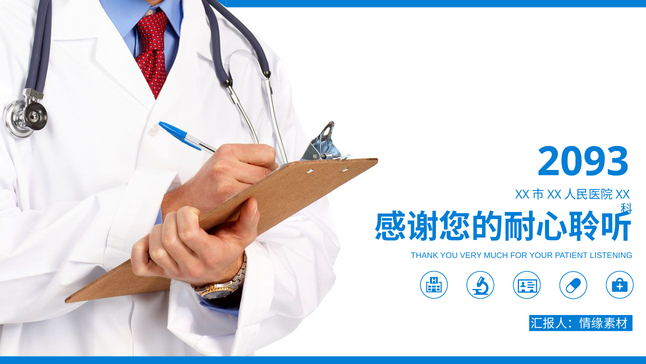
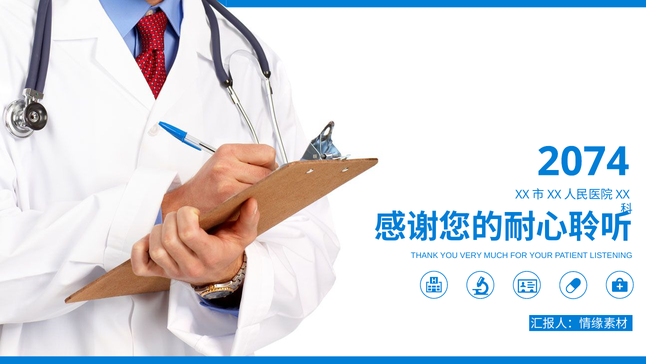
2093: 2093 -> 2074
